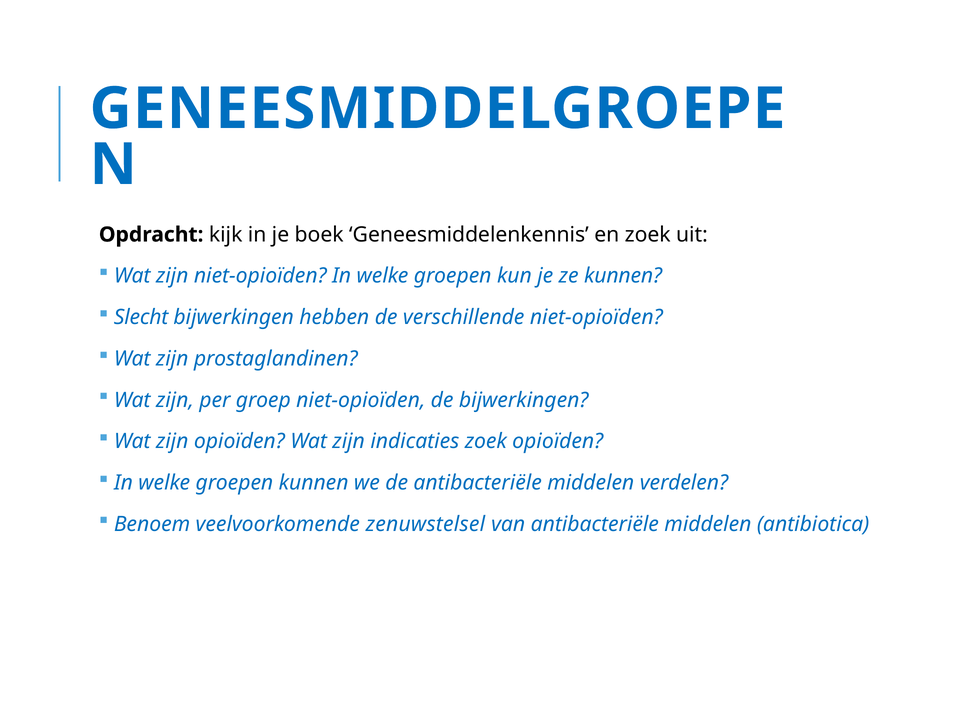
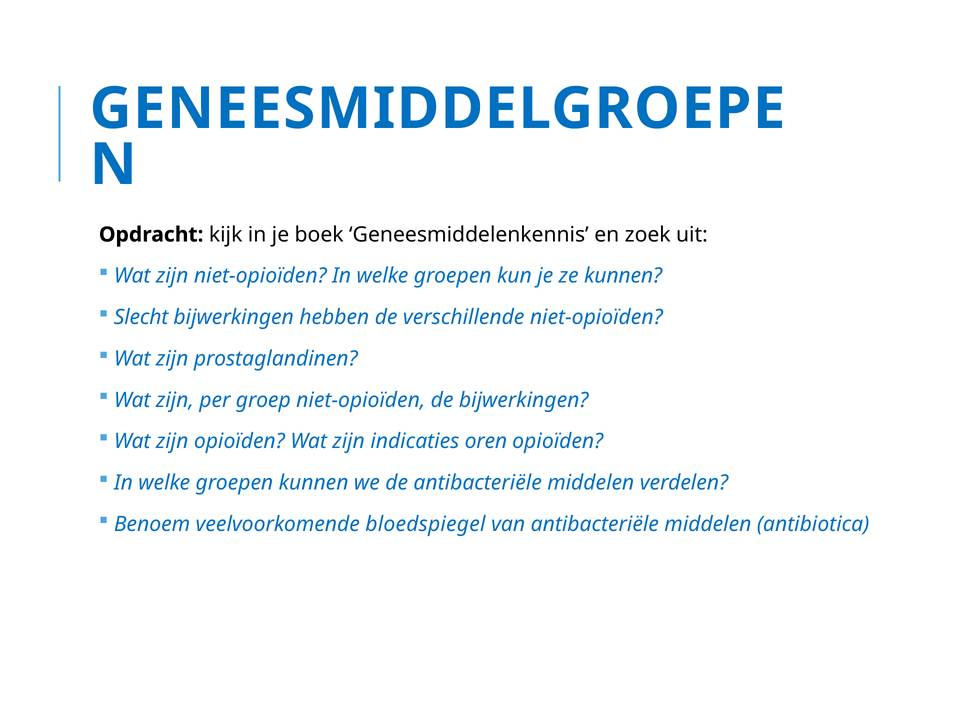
indicaties zoek: zoek -> oren
zenuwstelsel: zenuwstelsel -> bloedspiegel
